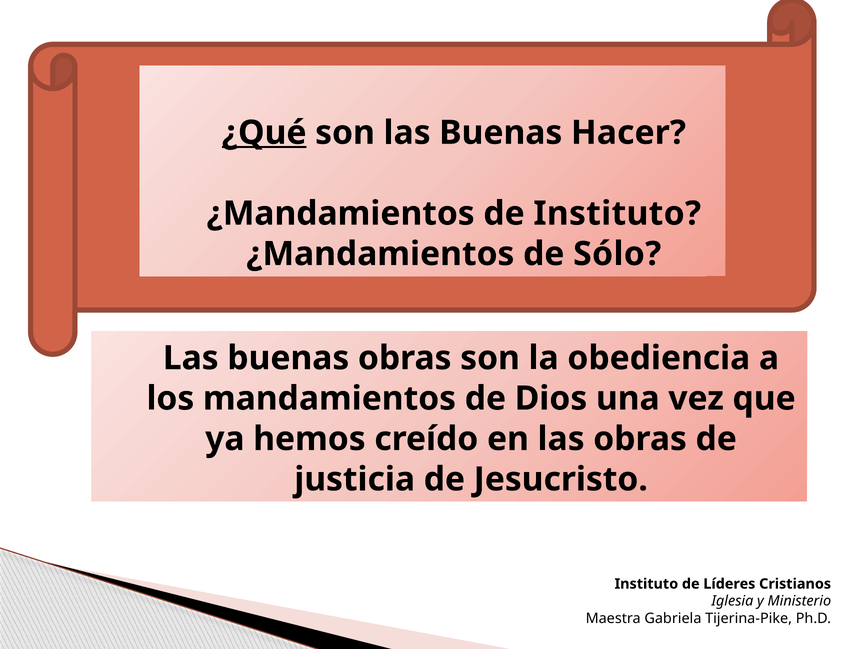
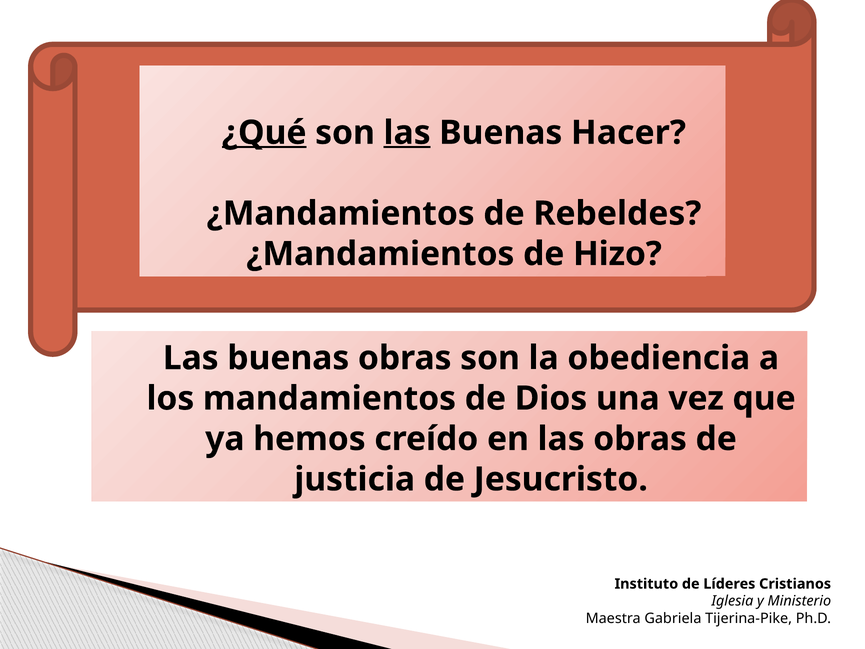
las at (407, 133) underline: none -> present
de Instituto: Instituto -> Rebeldes
Sólo: Sólo -> Hizo
